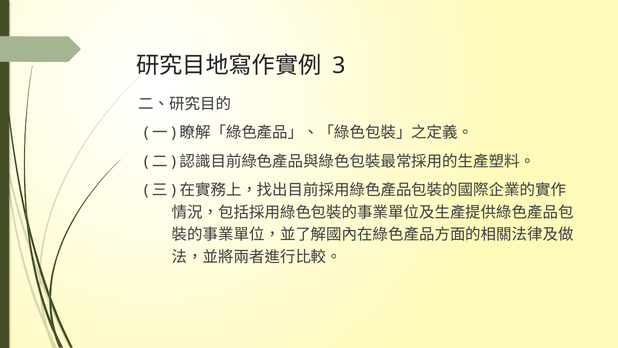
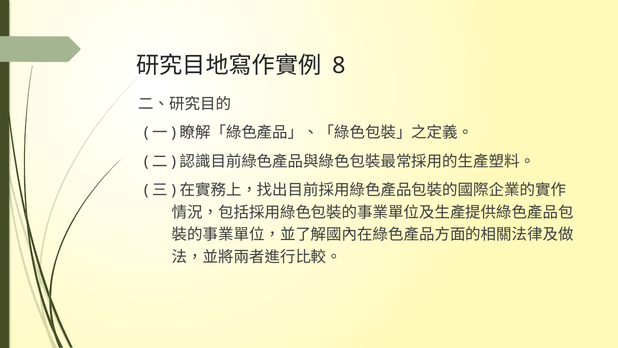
3: 3 -> 8
